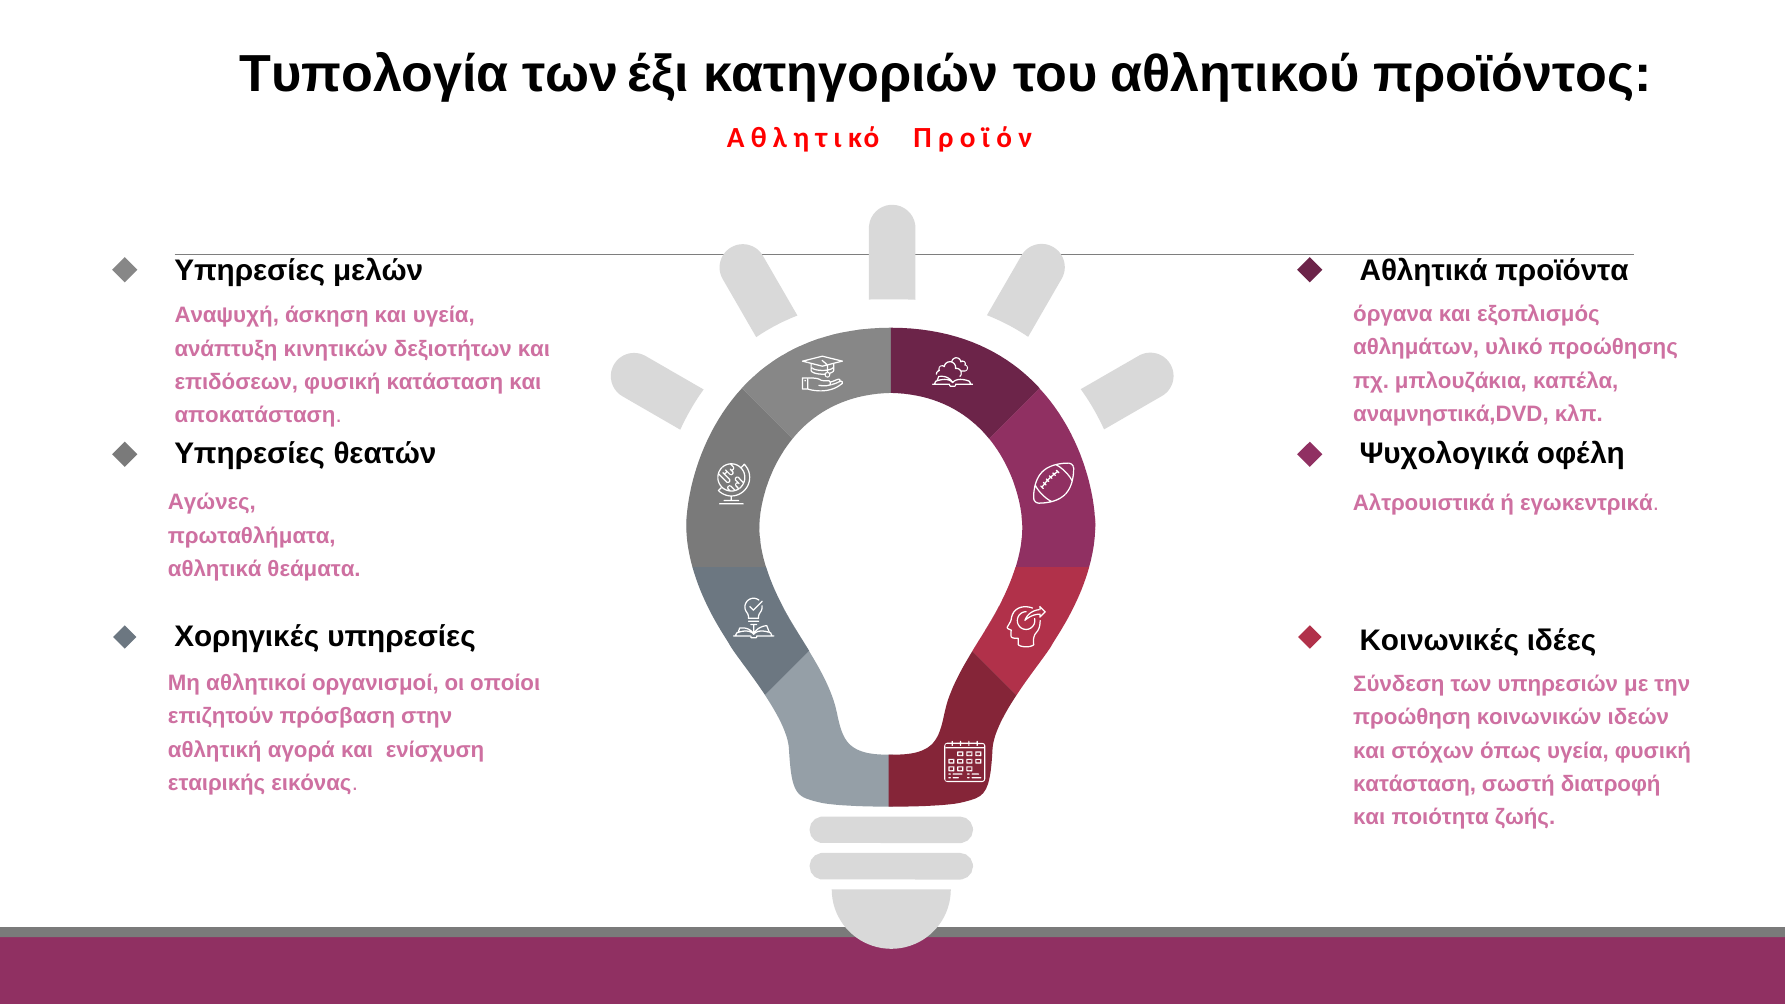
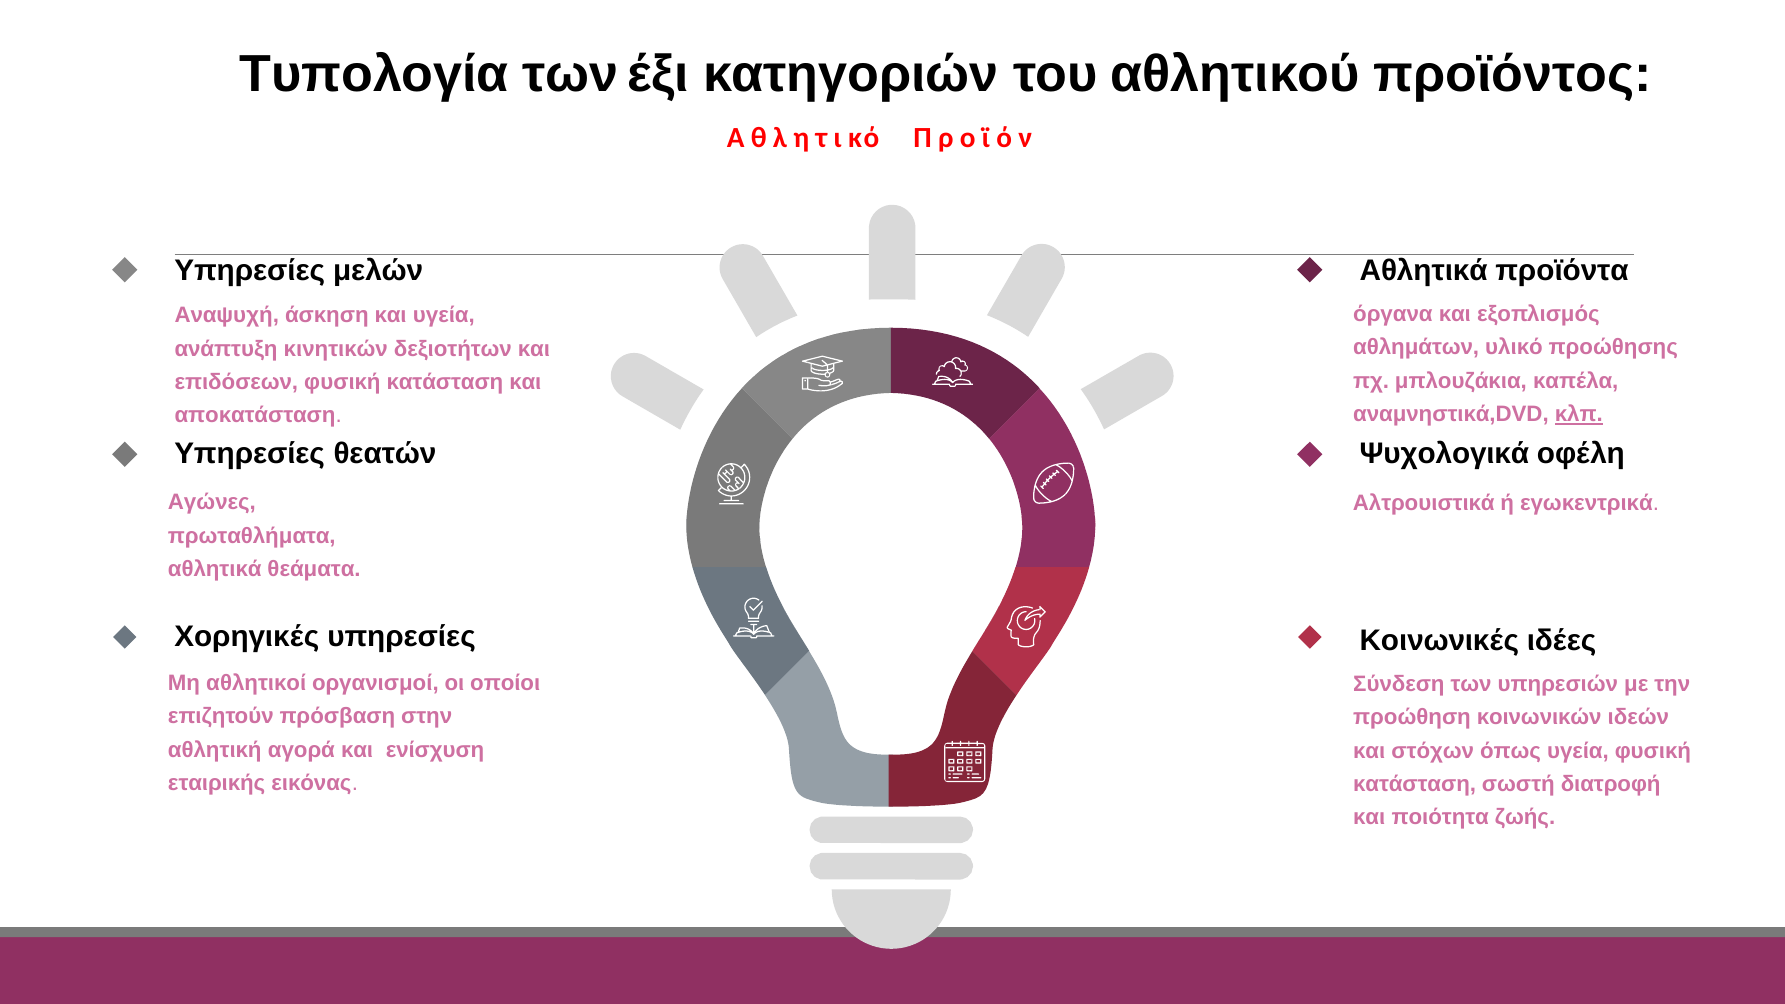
κλπ underline: none -> present
